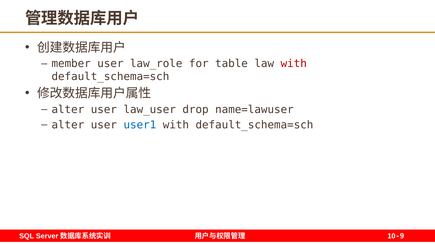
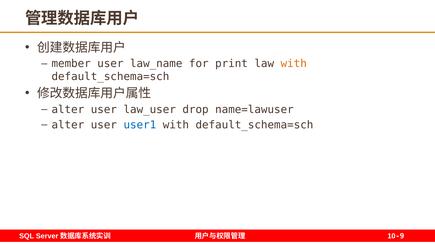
law_role: law_role -> law_name
table: table -> print
with at (294, 64) colour: red -> orange
